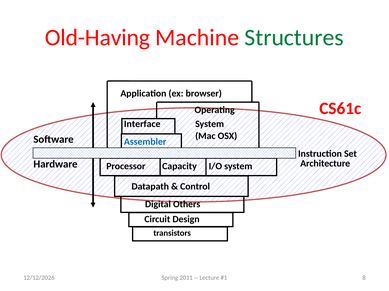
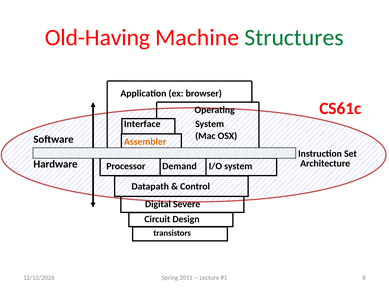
Assembler colour: blue -> orange
Capacity: Capacity -> Demand
Others: Others -> Severe
